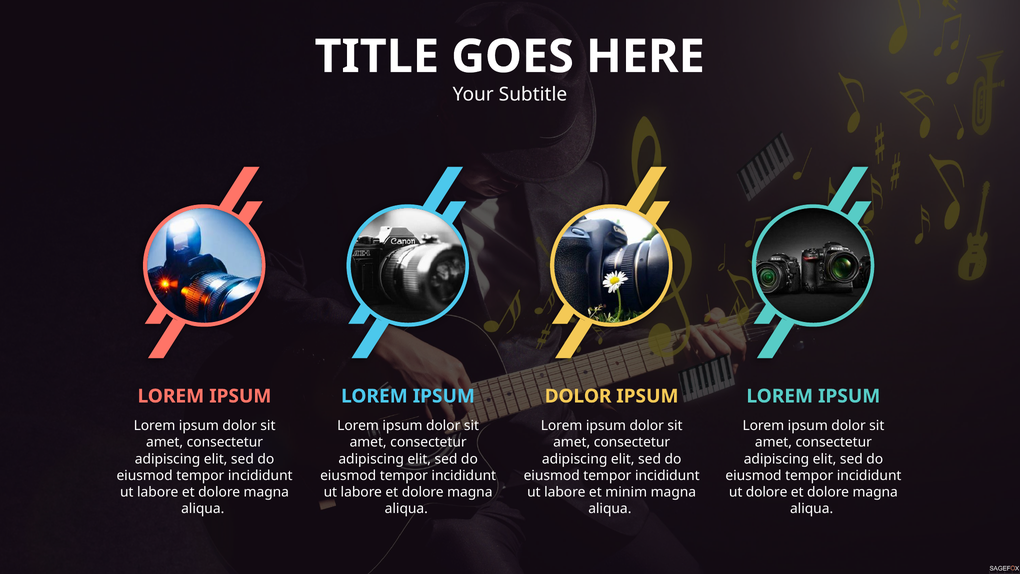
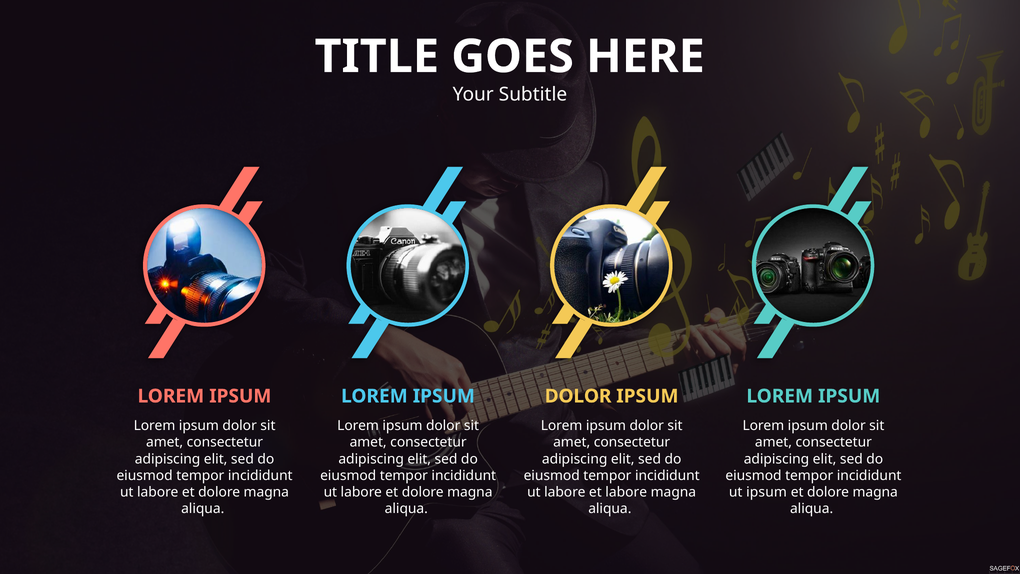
et minim: minim -> labore
ut dolore: dolore -> ipsum
